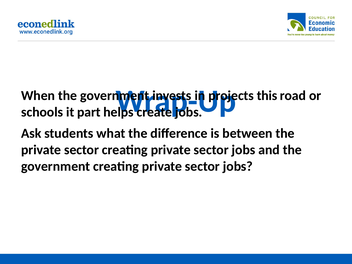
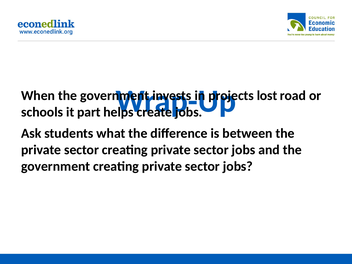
this: this -> lost
